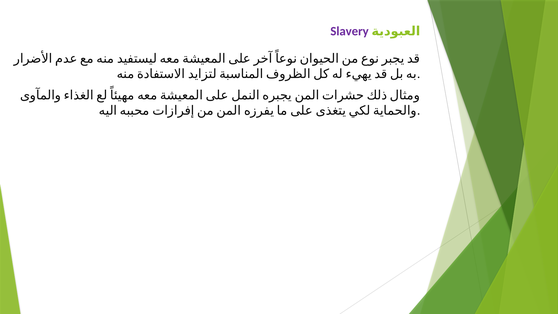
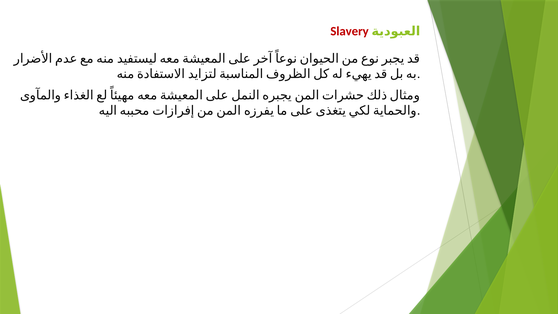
Slavery colour: purple -> red
